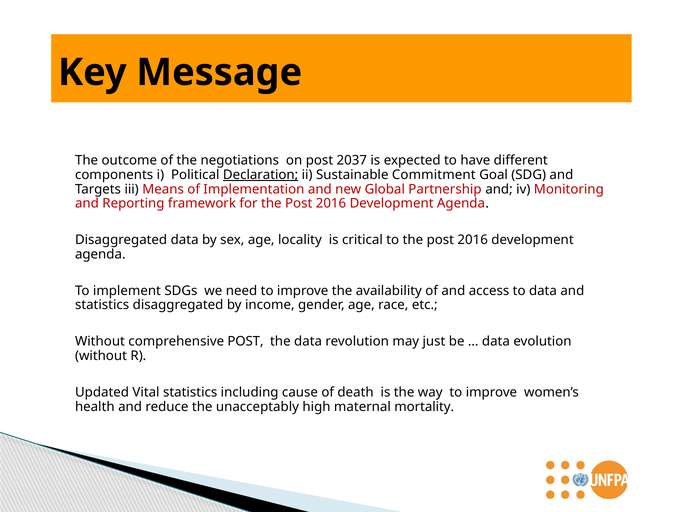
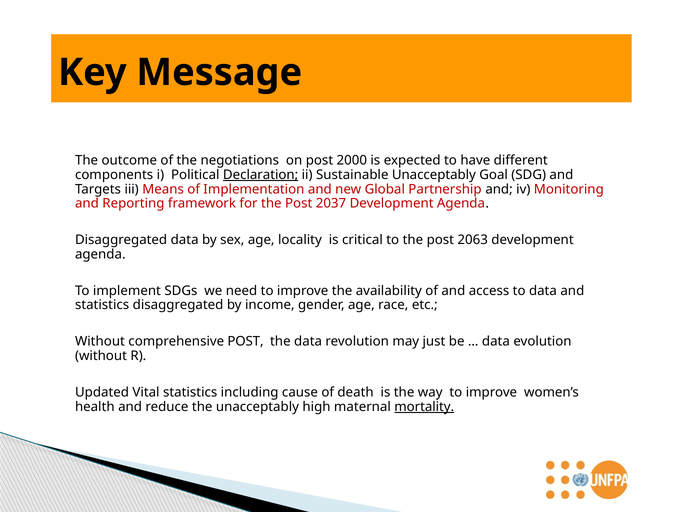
2037: 2037 -> 2000
Sustainable Commitment: Commitment -> Unacceptably
for the Post 2016: 2016 -> 2037
to the post 2016: 2016 -> 2063
mortality underline: none -> present
